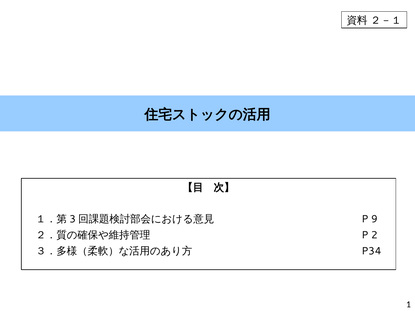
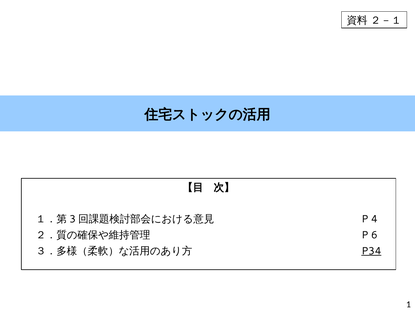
9: 9 -> 4
2: 2 -> 6
P34 underline: none -> present
